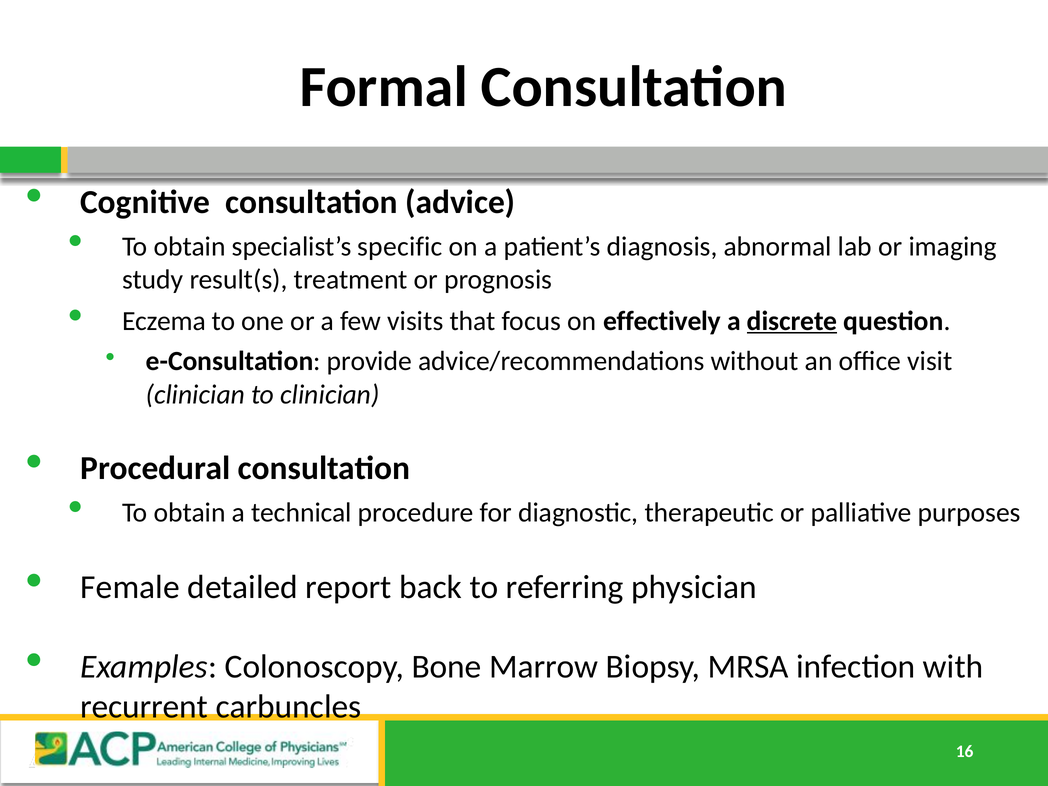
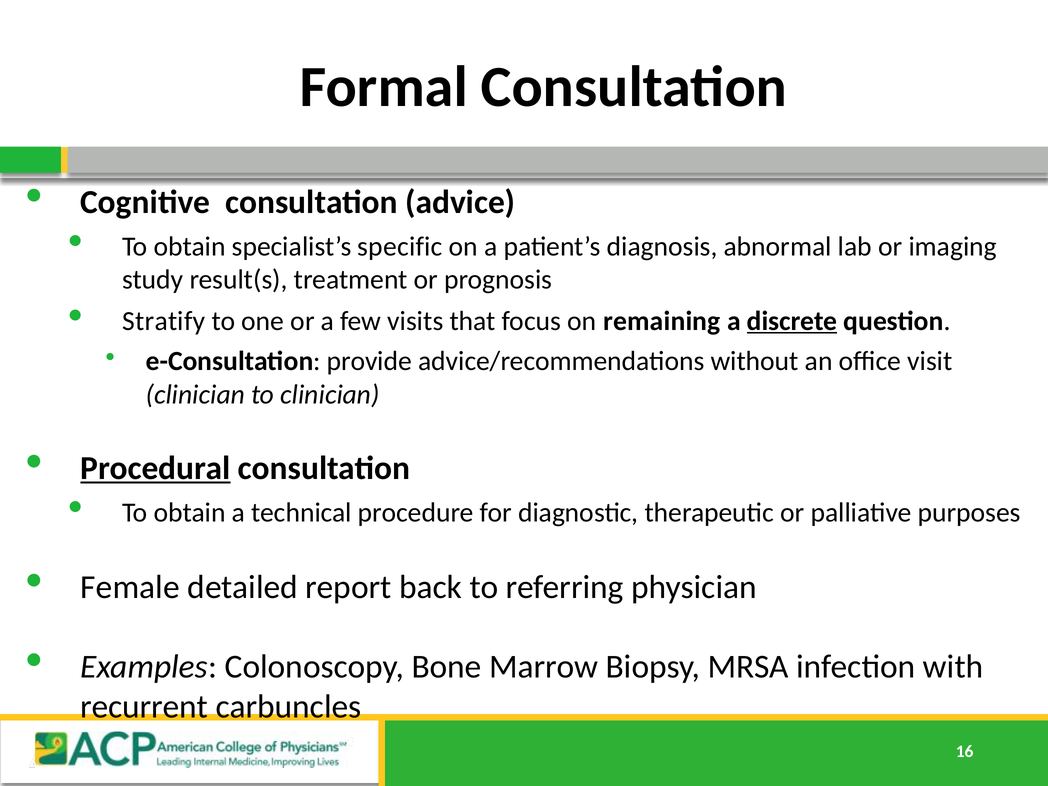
Eczema: Eczema -> Stratify
effectively: effectively -> remaining
Procedural underline: none -> present
